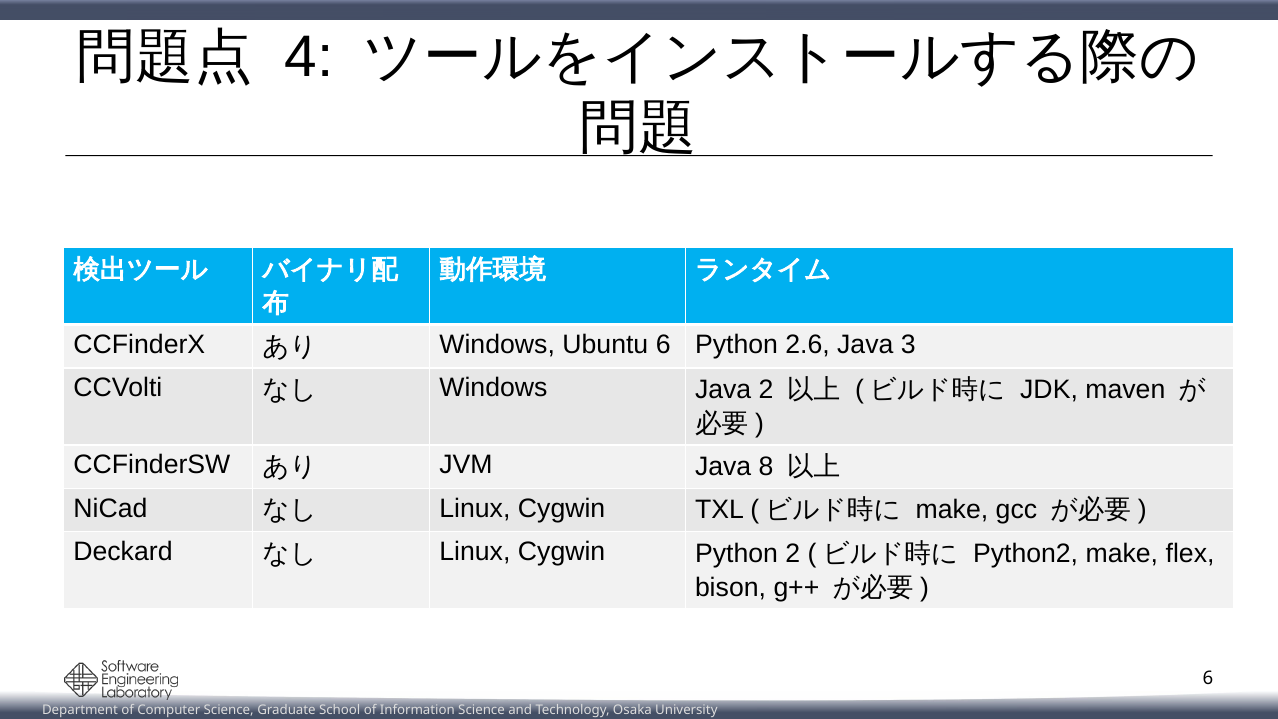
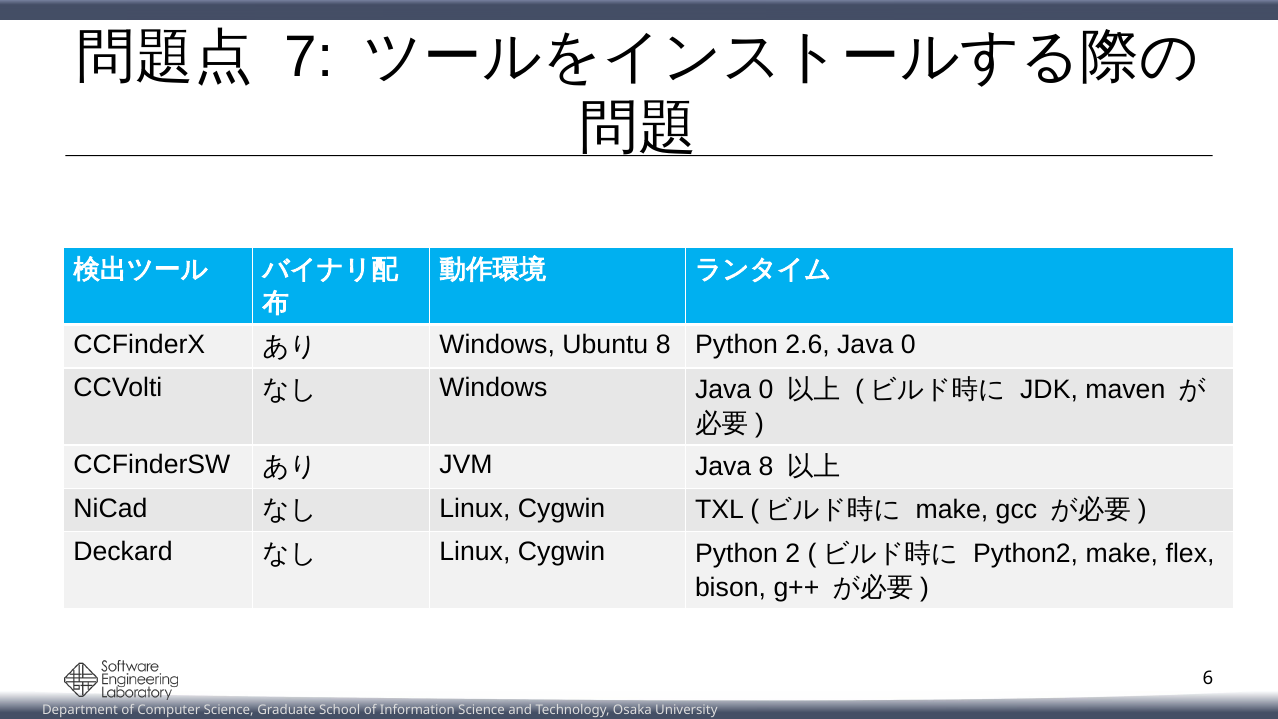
4: 4 -> 7
Ubuntu 6: 6 -> 8
2.6 Java 3: 3 -> 0
Windows Java 2: 2 -> 0
